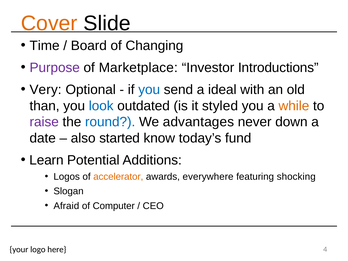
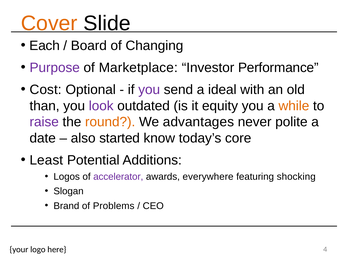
Time: Time -> Each
Introductions: Introductions -> Performance
Very: Very -> Cost
you at (149, 90) colour: blue -> purple
look colour: blue -> purple
styled: styled -> equity
round colour: blue -> orange
down: down -> polite
fund: fund -> core
Learn: Learn -> Least
accelerator colour: orange -> purple
Afraid: Afraid -> Brand
Computer: Computer -> Problems
